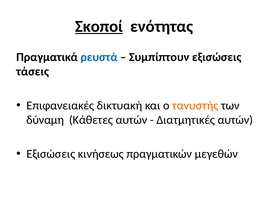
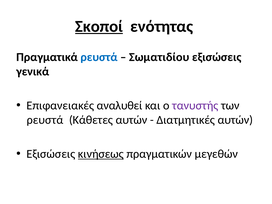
Συμπίπτουν: Συμπίπτουν -> Σωματιδίου
τάσεις: τάσεις -> γενικά
δικτυακή: δικτυακή -> αναλυθεί
τανυστής colour: orange -> purple
δύναμη at (45, 120): δύναμη -> ρευστά
κινήσεως underline: none -> present
